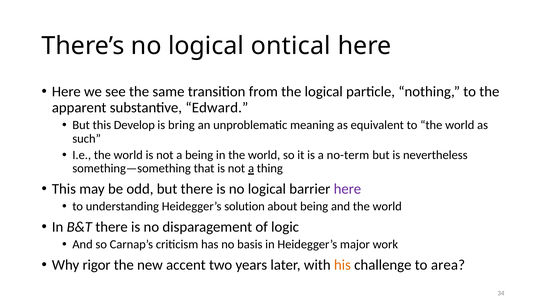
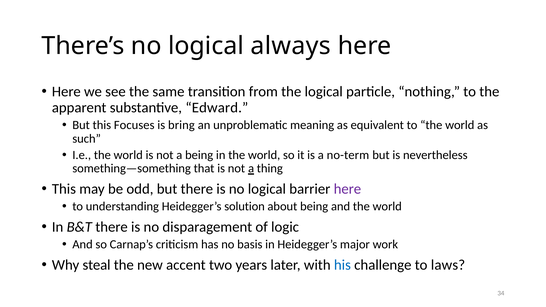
ontical: ontical -> always
Develop: Develop -> Focuses
rigor: rigor -> steal
his colour: orange -> blue
area: area -> laws
